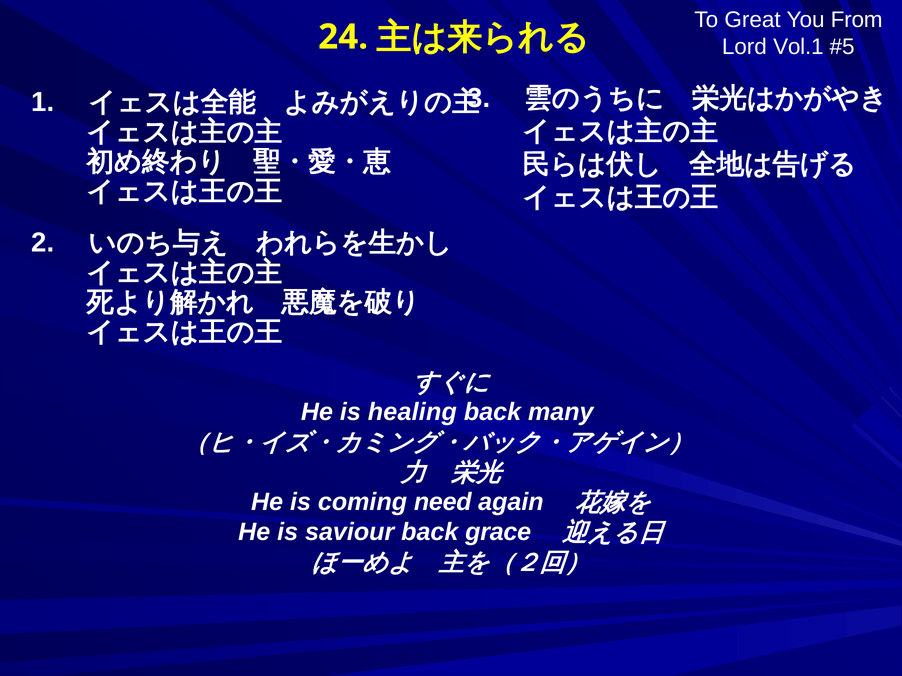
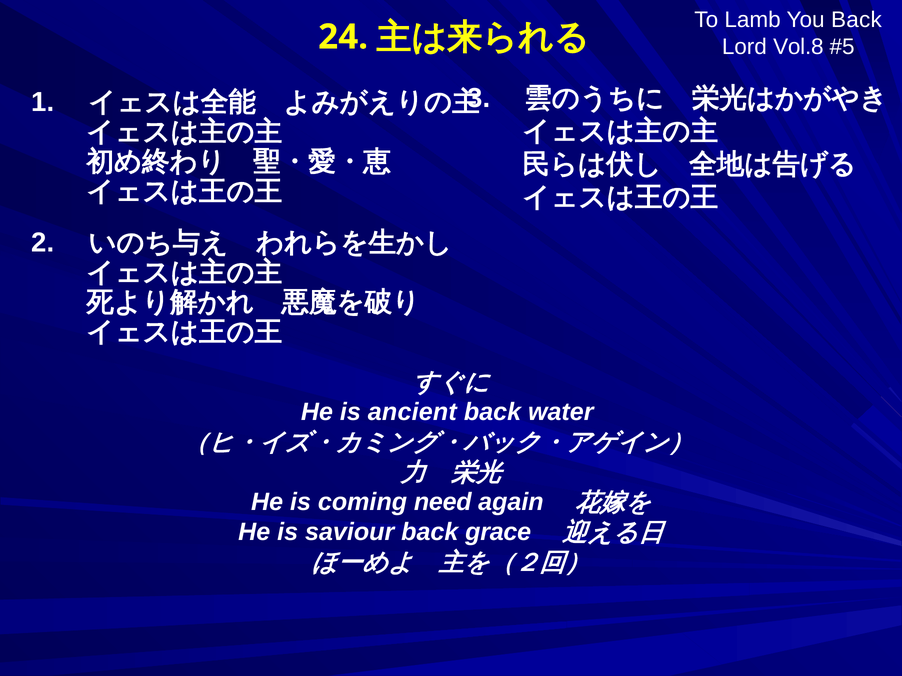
Great: Great -> Lamb
You From: From -> Back
Vol.1: Vol.1 -> Vol.8
healing: healing -> ancient
many: many -> water
